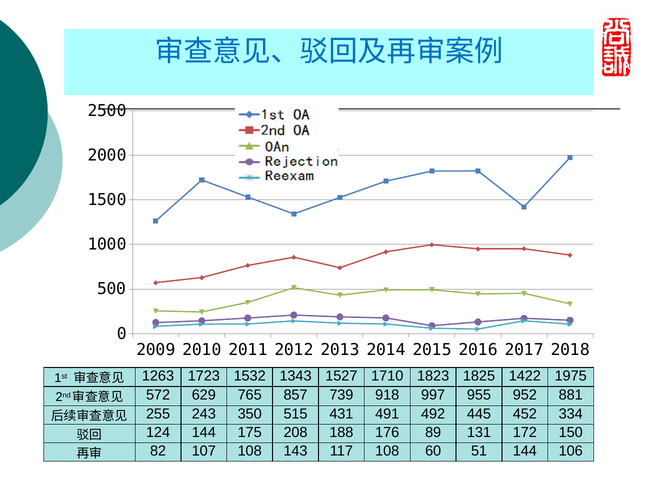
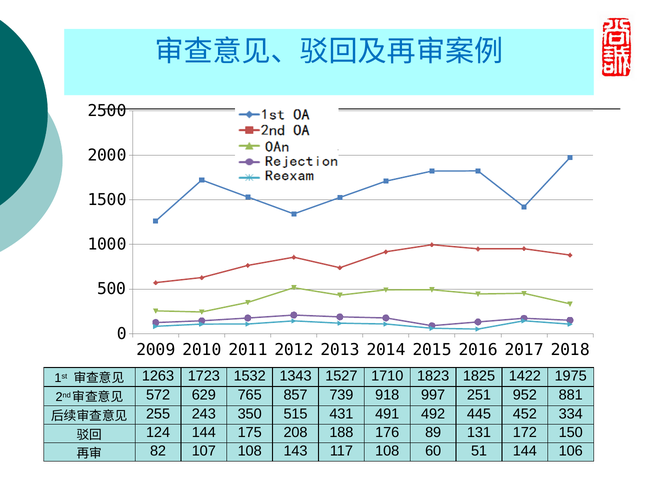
955: 955 -> 251
